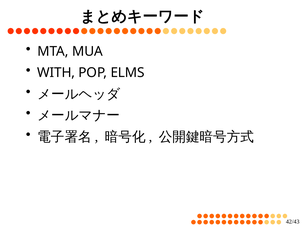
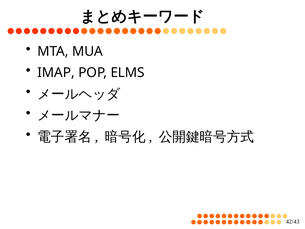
WITH: WITH -> IMAP
